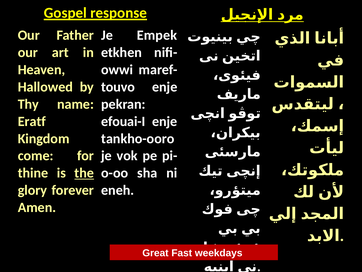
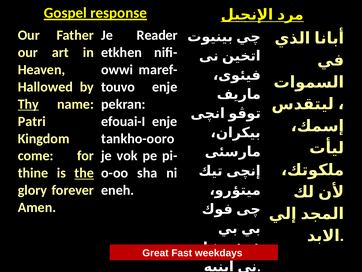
Empek: Empek -> Reader
Thy underline: none -> present
Eratf: Eratf -> Patri
